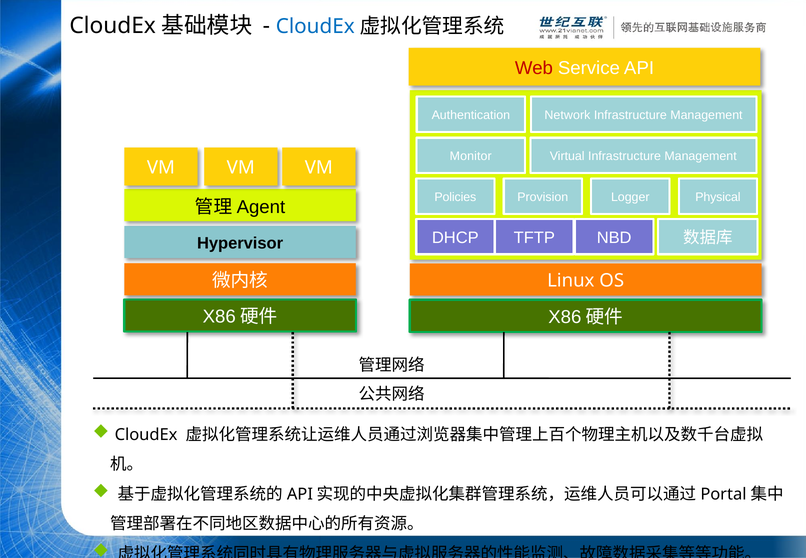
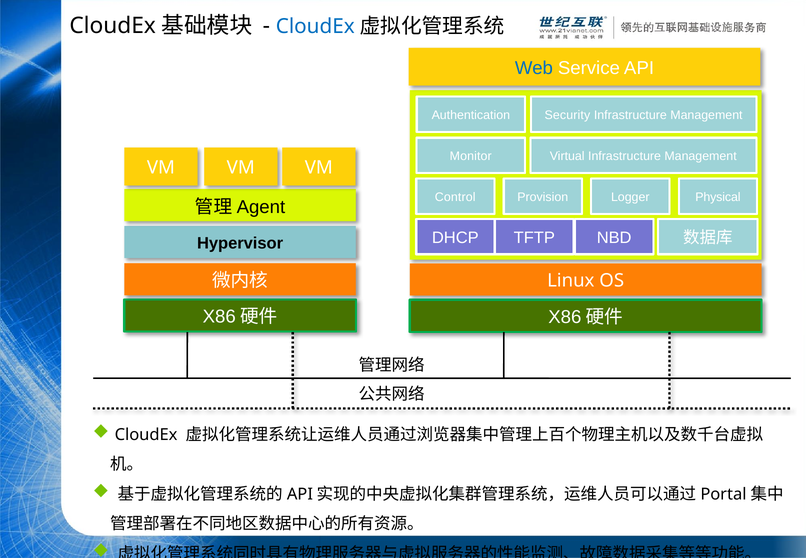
Web colour: red -> blue
Network: Network -> Security
Policies: Policies -> Control
